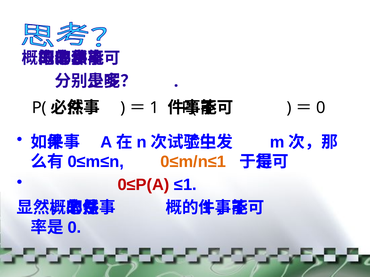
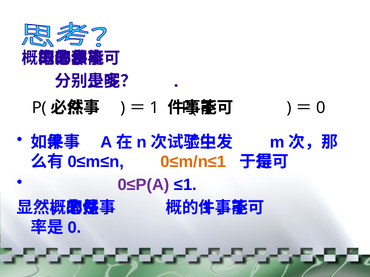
0≤P(A colour: red -> purple
